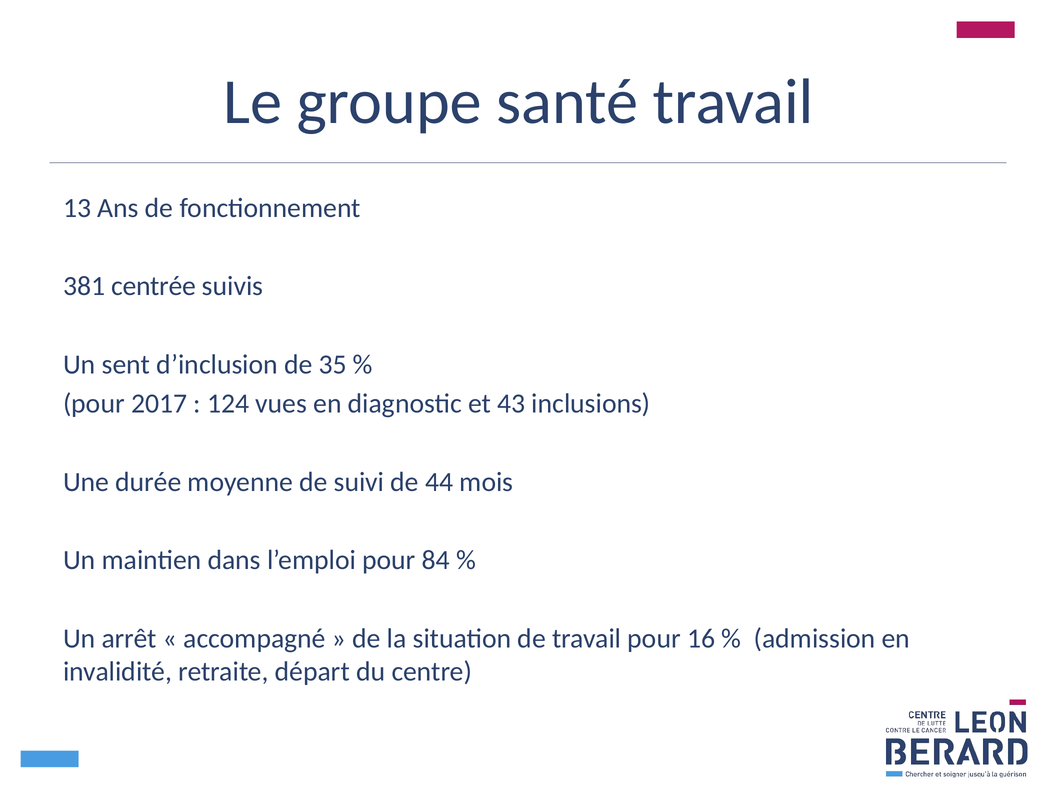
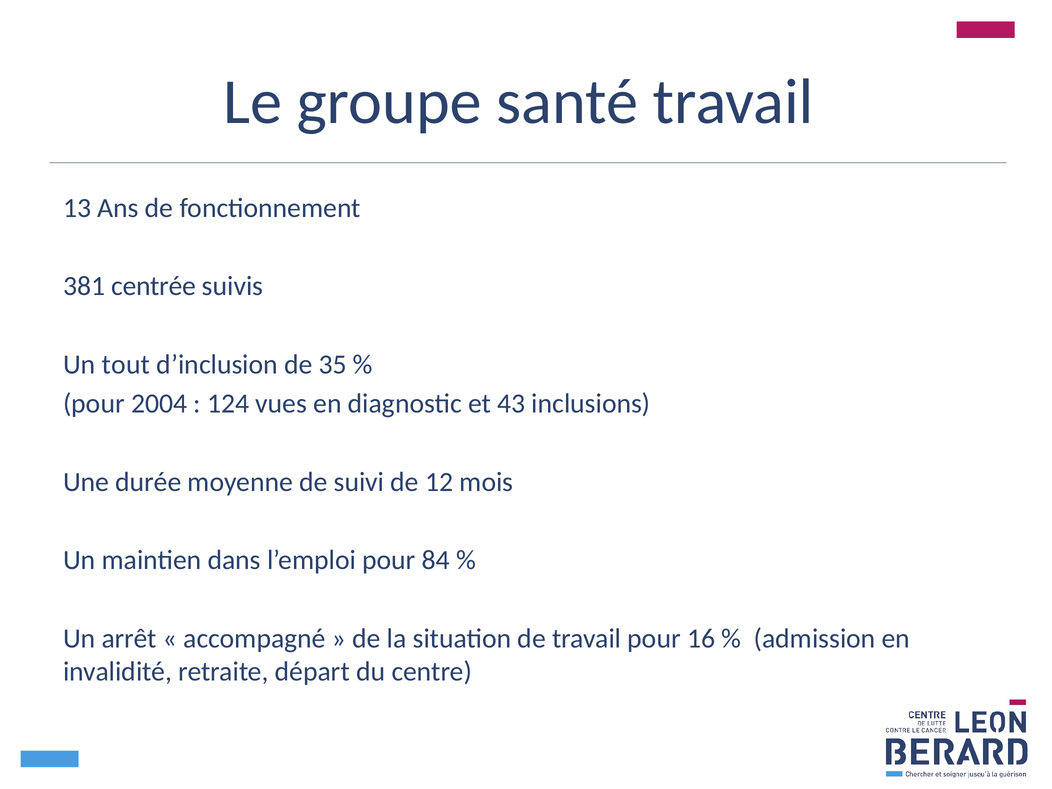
sent: sent -> tout
2017: 2017 -> 2004
44: 44 -> 12
